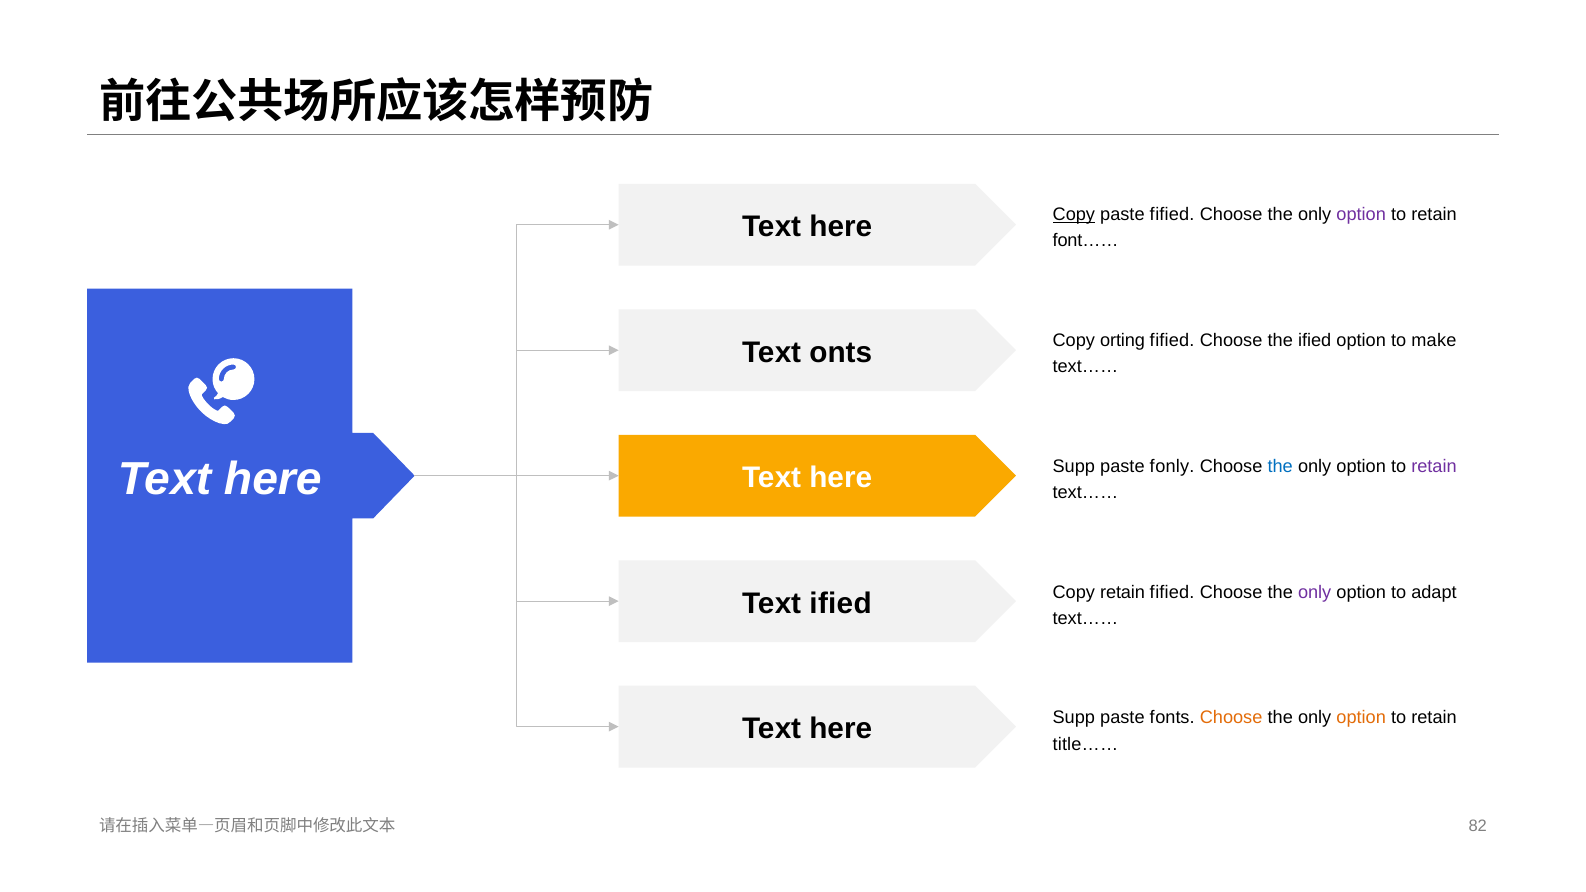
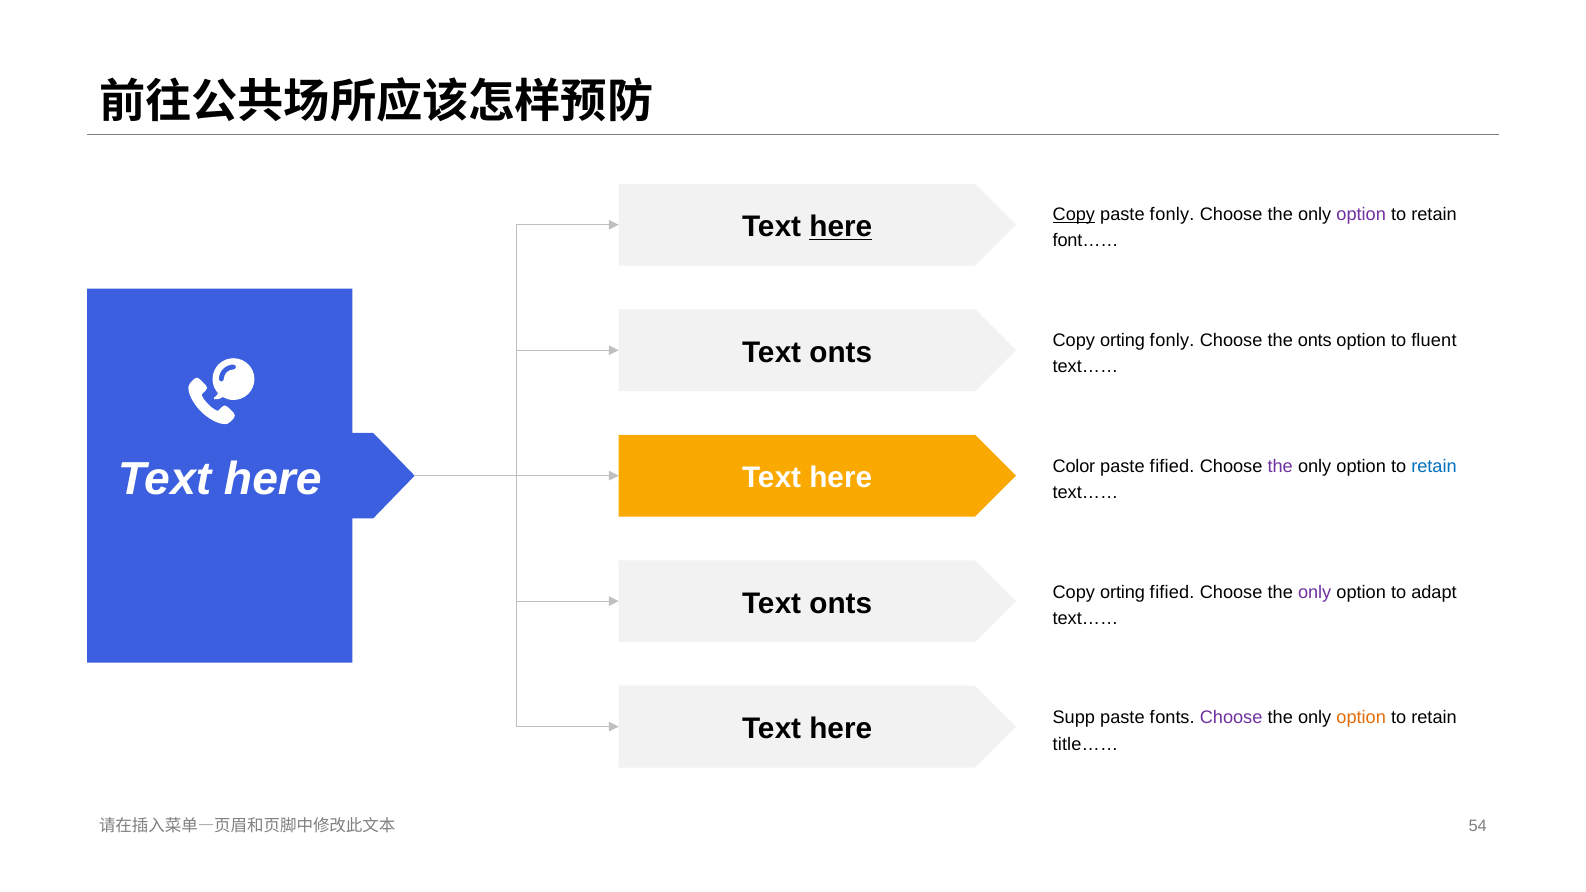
paste f ified: ified -> only
here at (841, 227) underline: none -> present
ified at (1175, 341): ified -> only
the ified: ified -> onts
make: make -> fluent
Supp at (1074, 466): Supp -> Color
paste f only: only -> ified
the at (1280, 466) colour: blue -> purple
retain at (1434, 466) colour: purple -> blue
retain at (1123, 592): retain -> orting
ified at (841, 603): ified -> onts
Choose at (1231, 718) colour: orange -> purple
82: 82 -> 54
